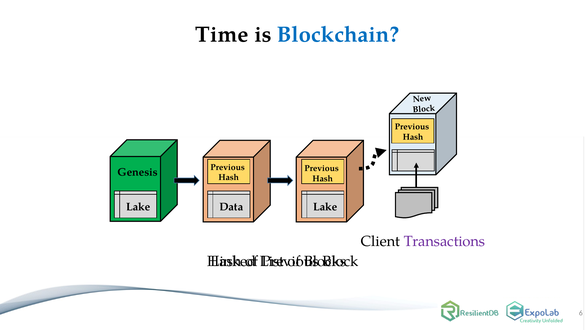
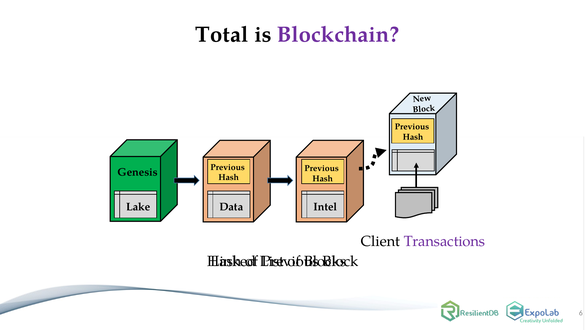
Time: Time -> Total
Blockchain colour: blue -> purple
Lake at (325, 207): Lake -> Intel
